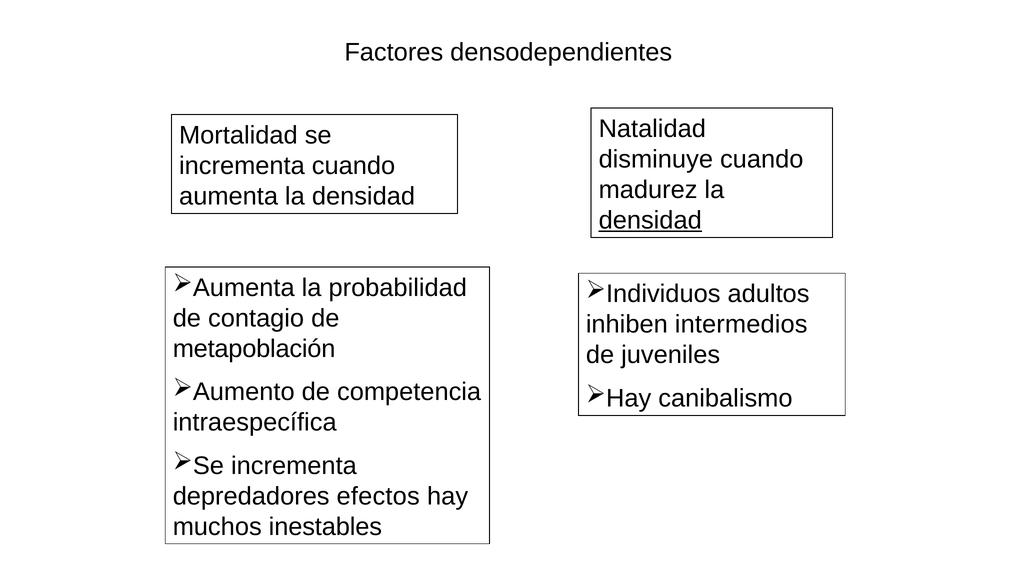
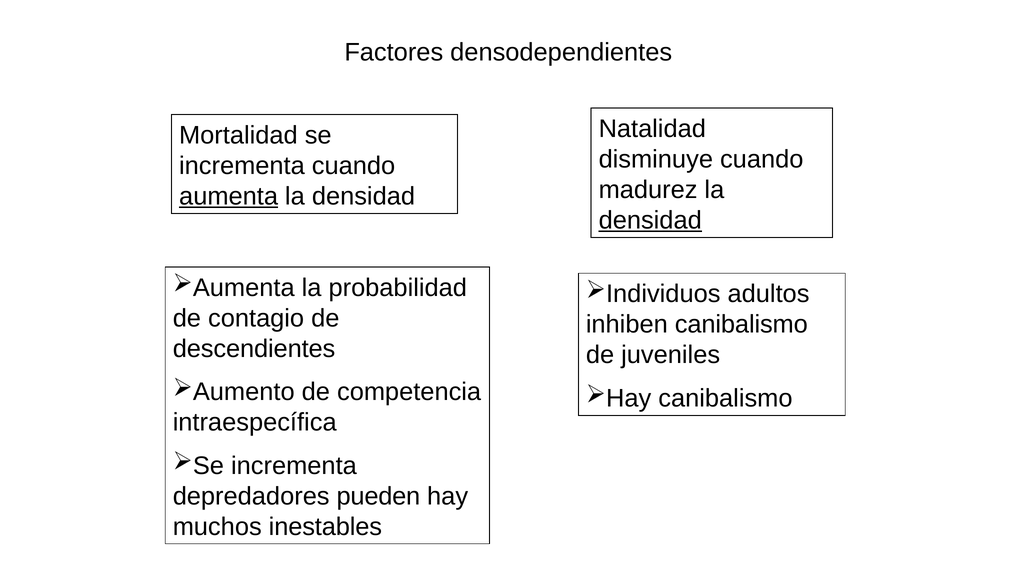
aumenta underline: none -> present
inhiben intermedios: intermedios -> canibalismo
metapoblación: metapoblación -> descendientes
efectos: efectos -> pueden
